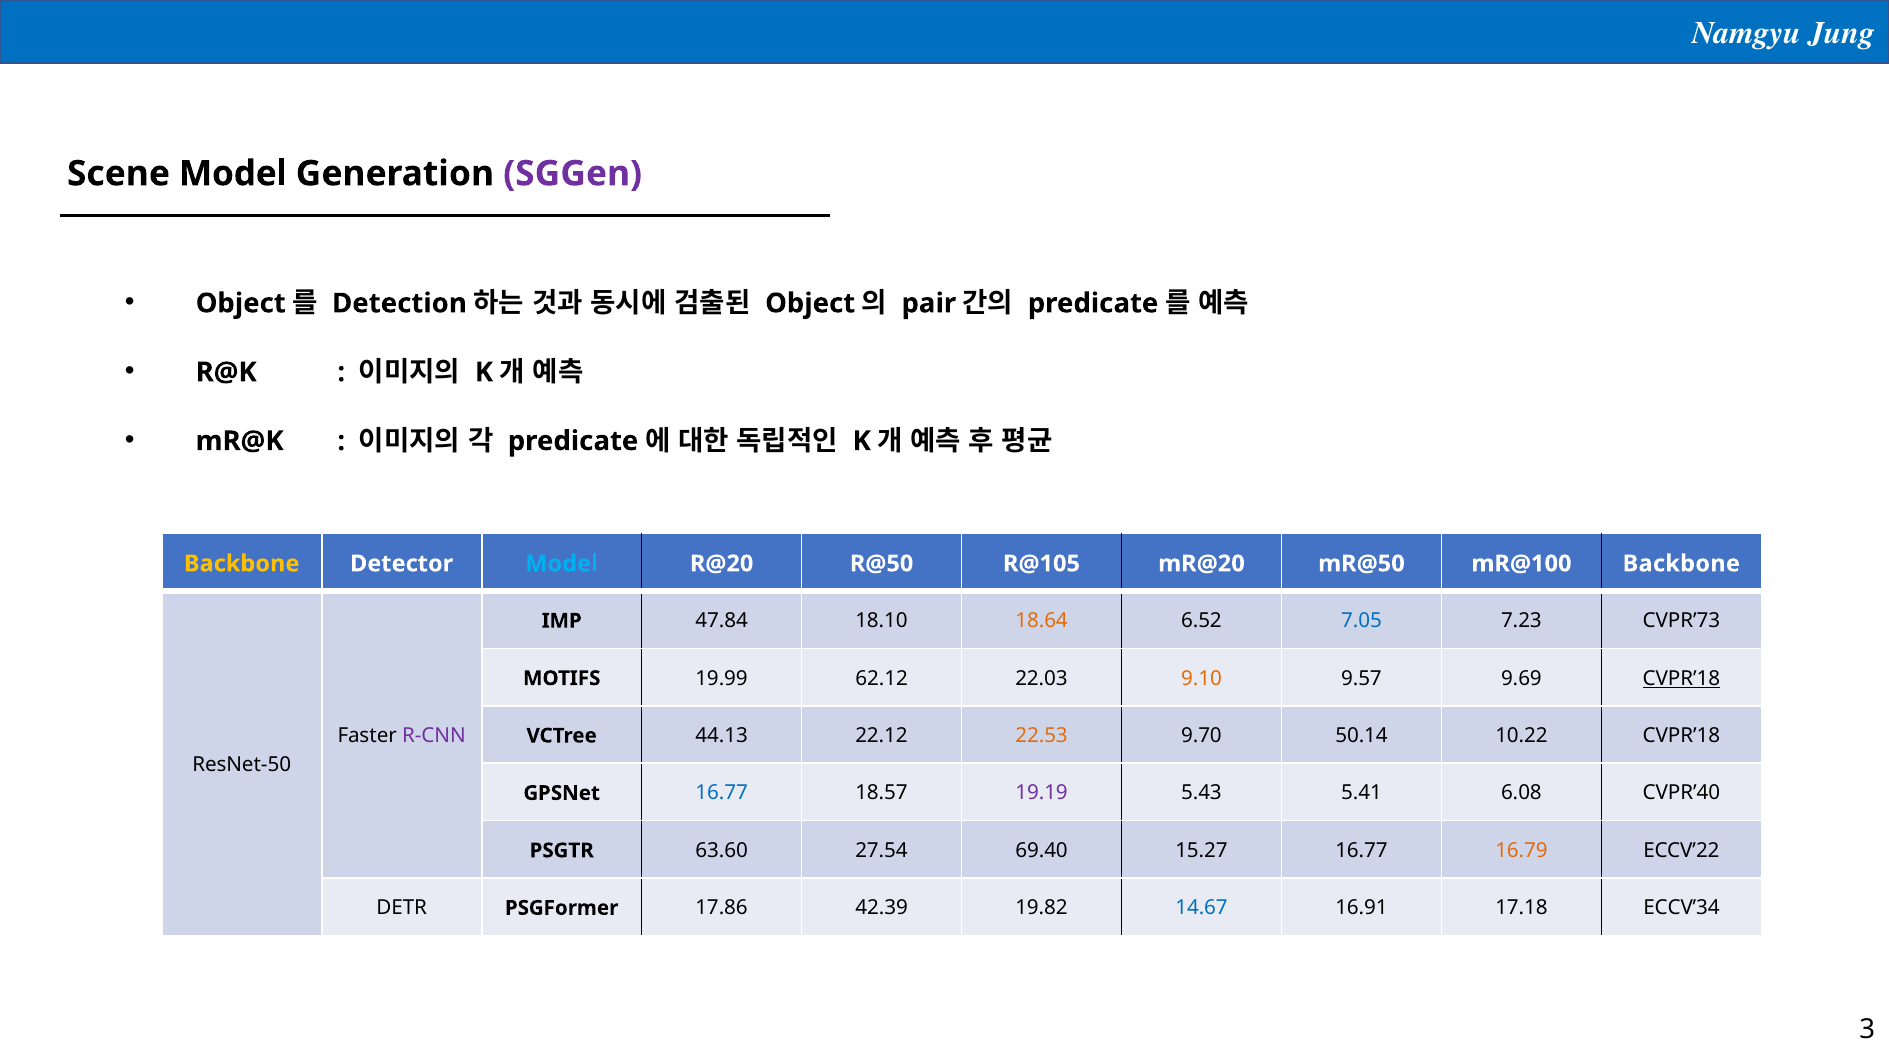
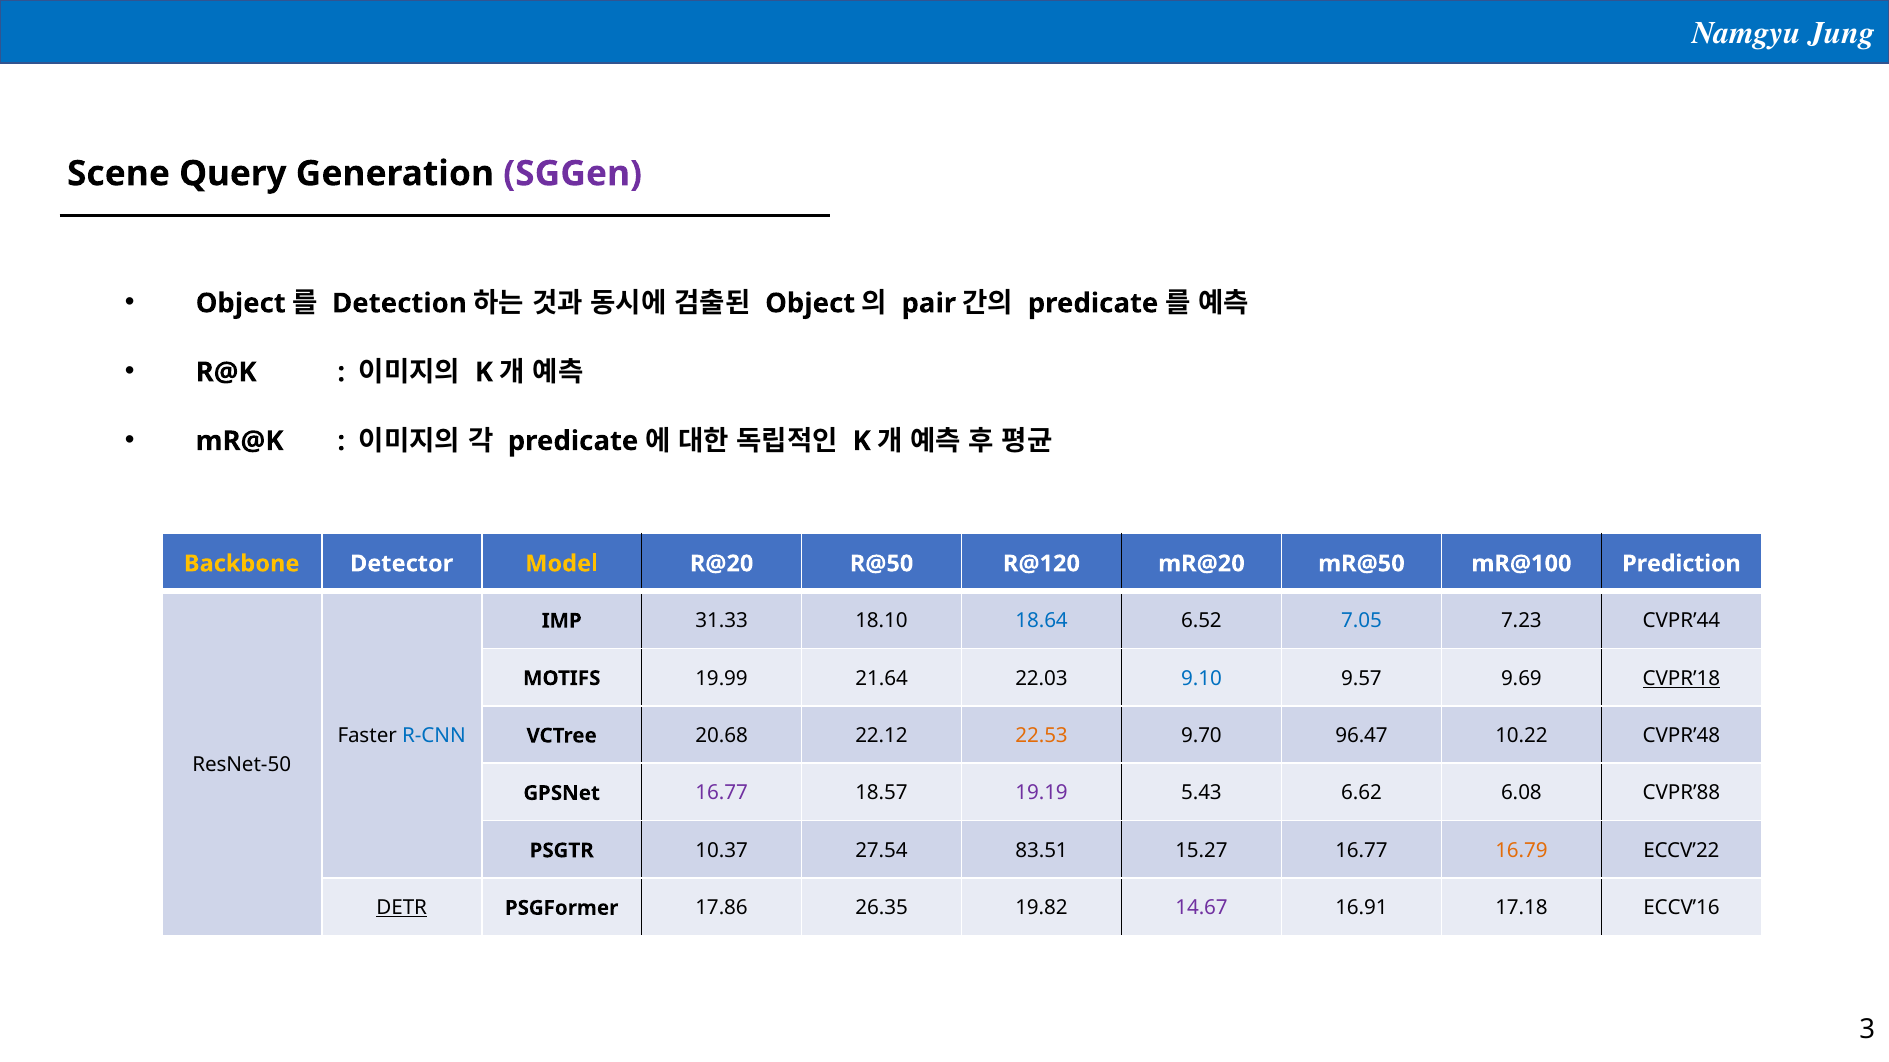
Scene Model: Model -> Query
Model at (562, 564) colour: light blue -> yellow
R@105: R@105 -> R@120
mR@100 Backbone: Backbone -> Prediction
47.84: 47.84 -> 31.33
18.64 colour: orange -> blue
CVPR’73: CVPR’73 -> CVPR’44
62.12: 62.12 -> 21.64
9.10 colour: orange -> blue
R-CNN colour: purple -> blue
44.13: 44.13 -> 20.68
50.14: 50.14 -> 96.47
10.22 CVPR’18: CVPR’18 -> CVPR’48
16.77 at (722, 794) colour: blue -> purple
5.41: 5.41 -> 6.62
CVPR’40: CVPR’40 -> CVPR’88
63.60: 63.60 -> 10.37
69.40: 69.40 -> 83.51
DETR underline: none -> present
42.39: 42.39 -> 26.35
14.67 colour: blue -> purple
ECCV’34: ECCV’34 -> ECCV’16
